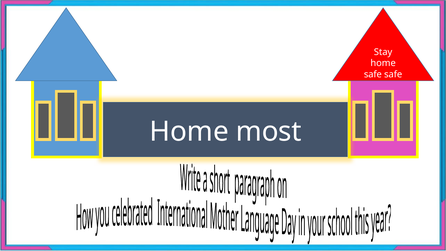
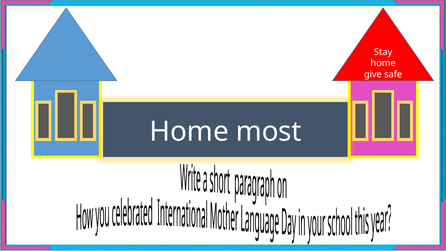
safe at (373, 74): safe -> give
